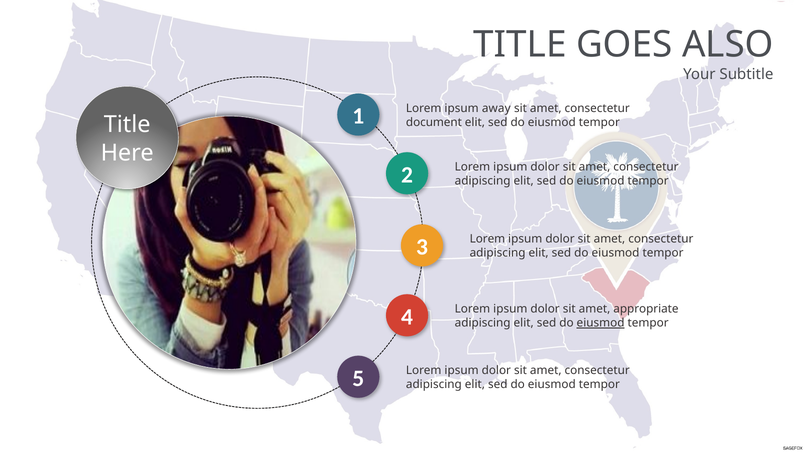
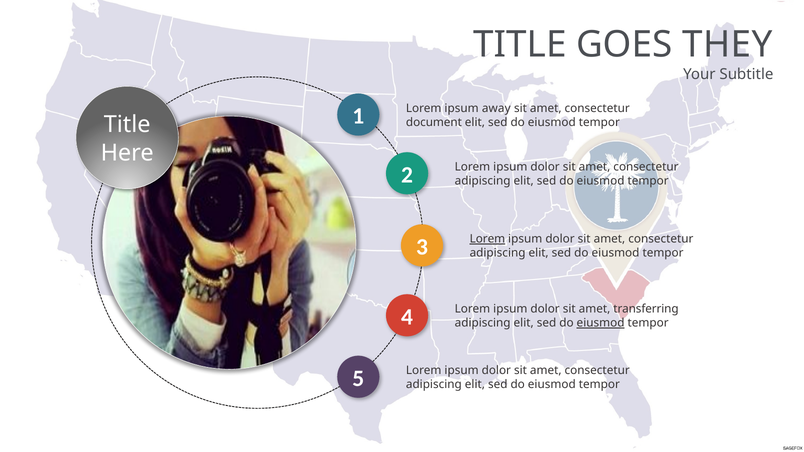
ALSO: ALSO -> THEY
Lorem at (487, 239) underline: none -> present
appropriate: appropriate -> transferring
